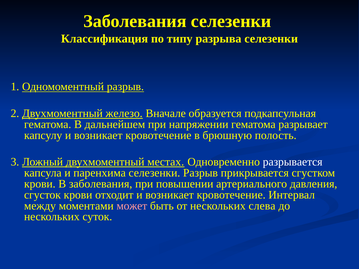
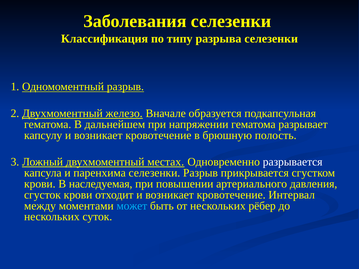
В заболевания: заболевания -> наследуемая
может colour: pink -> light blue
слева: слева -> рёбер
